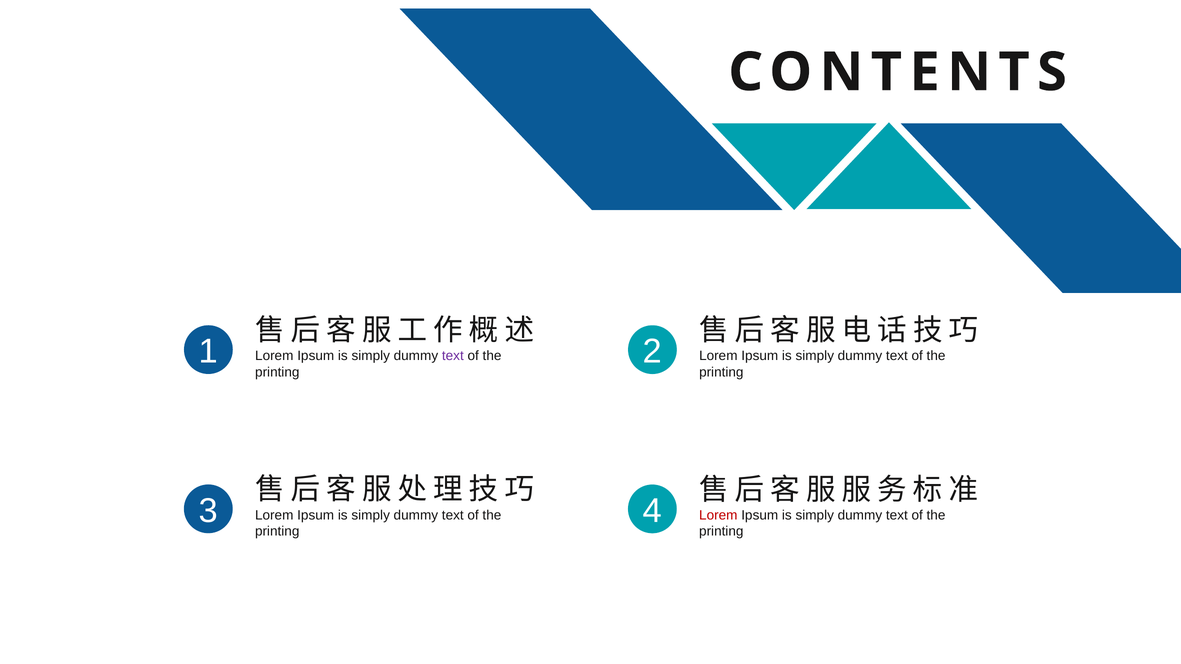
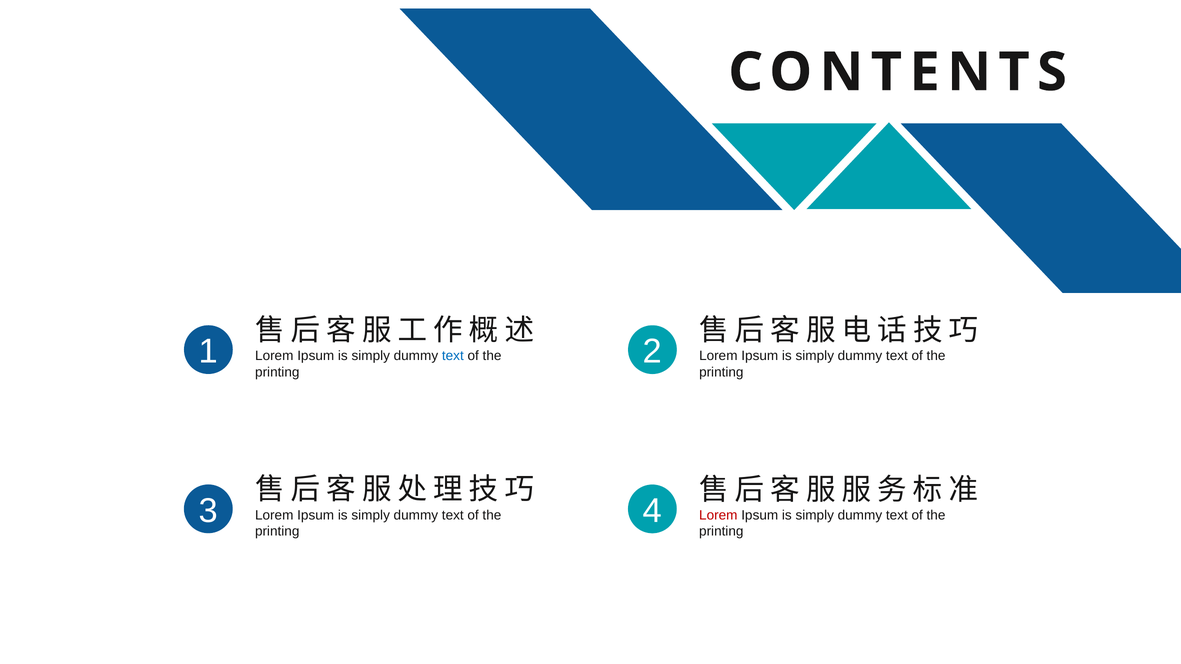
text at (453, 356) colour: purple -> blue
